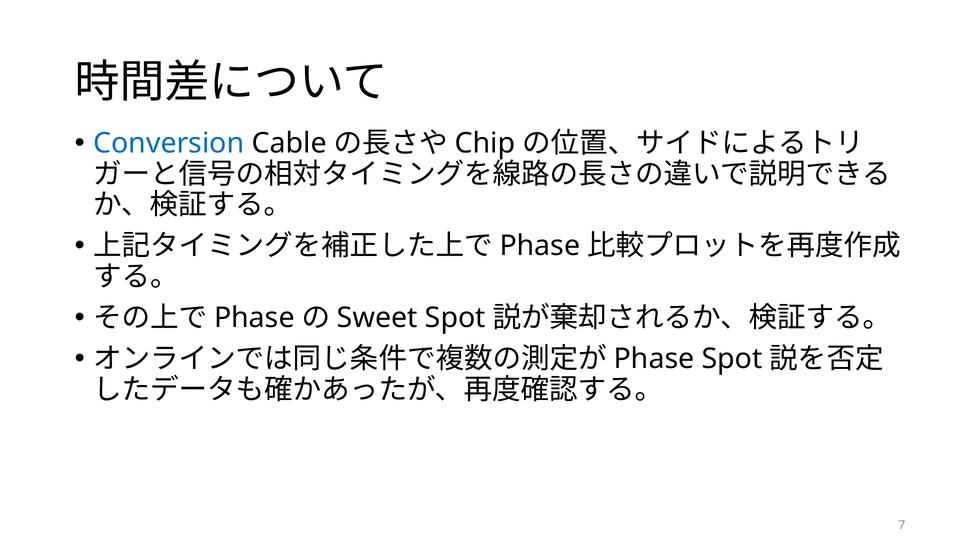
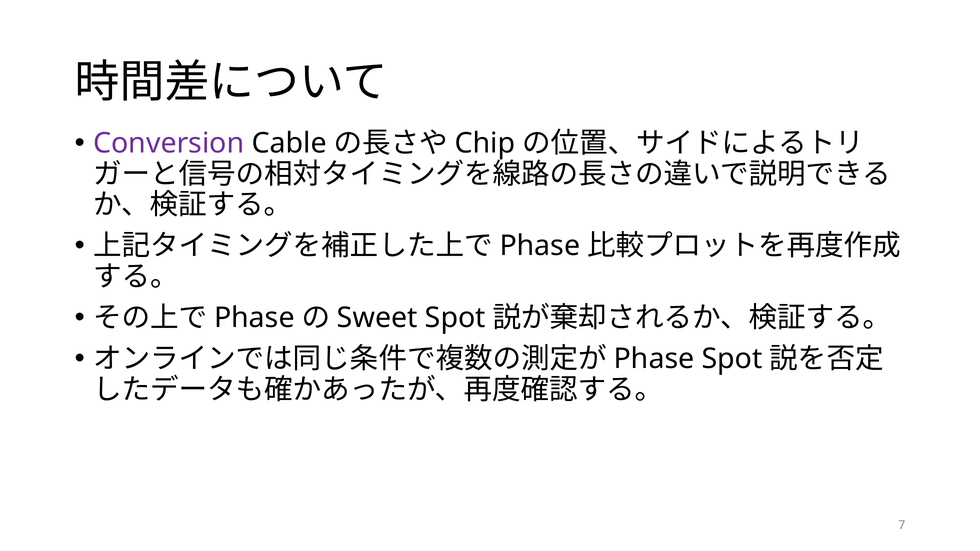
Conversion colour: blue -> purple
